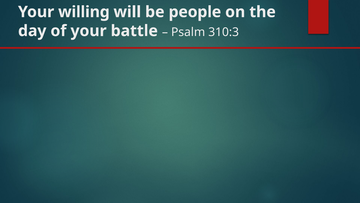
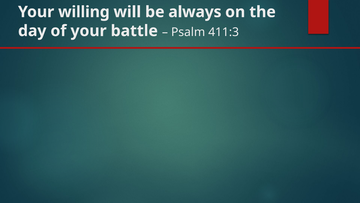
people: people -> always
310:3: 310:3 -> 411:3
